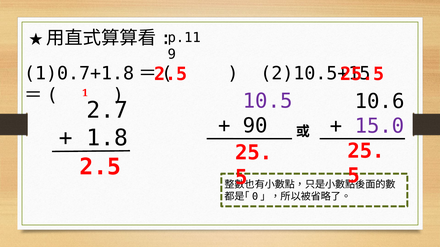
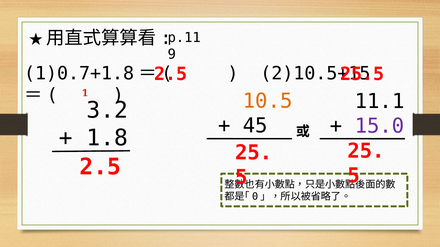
10.5 colour: purple -> orange
10.6: 10.6 -> 11.1
2.7: 2.7 -> 3.2
90: 90 -> 45
